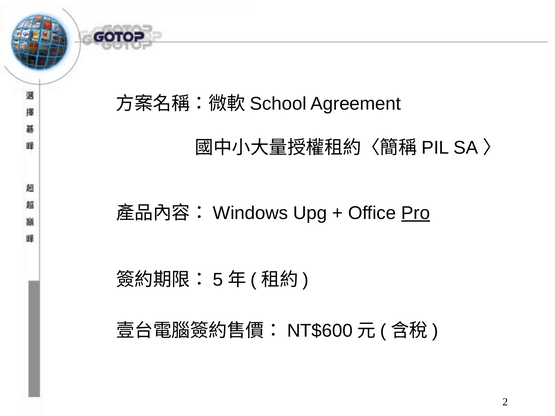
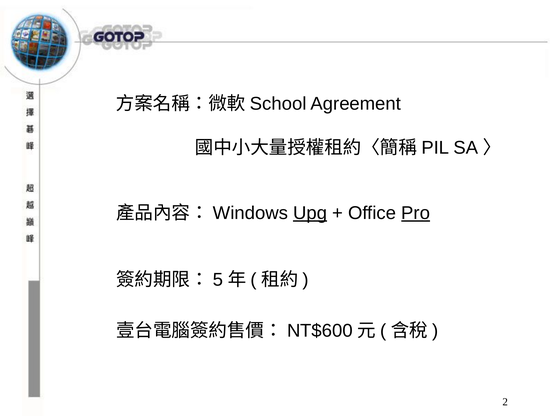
Upg underline: none -> present
